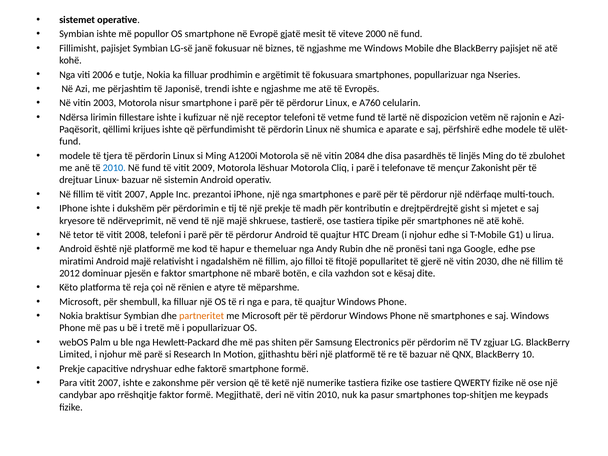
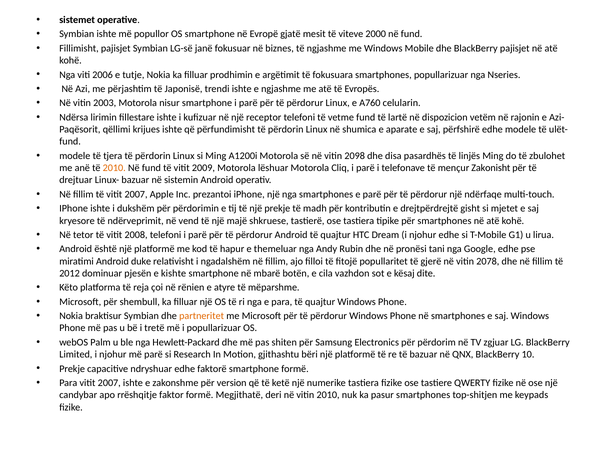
2084: 2084 -> 2098
2010 at (114, 168) colour: blue -> orange
Android majë: majë -> duke
2030: 2030 -> 2078
e faktor: faktor -> kishte
